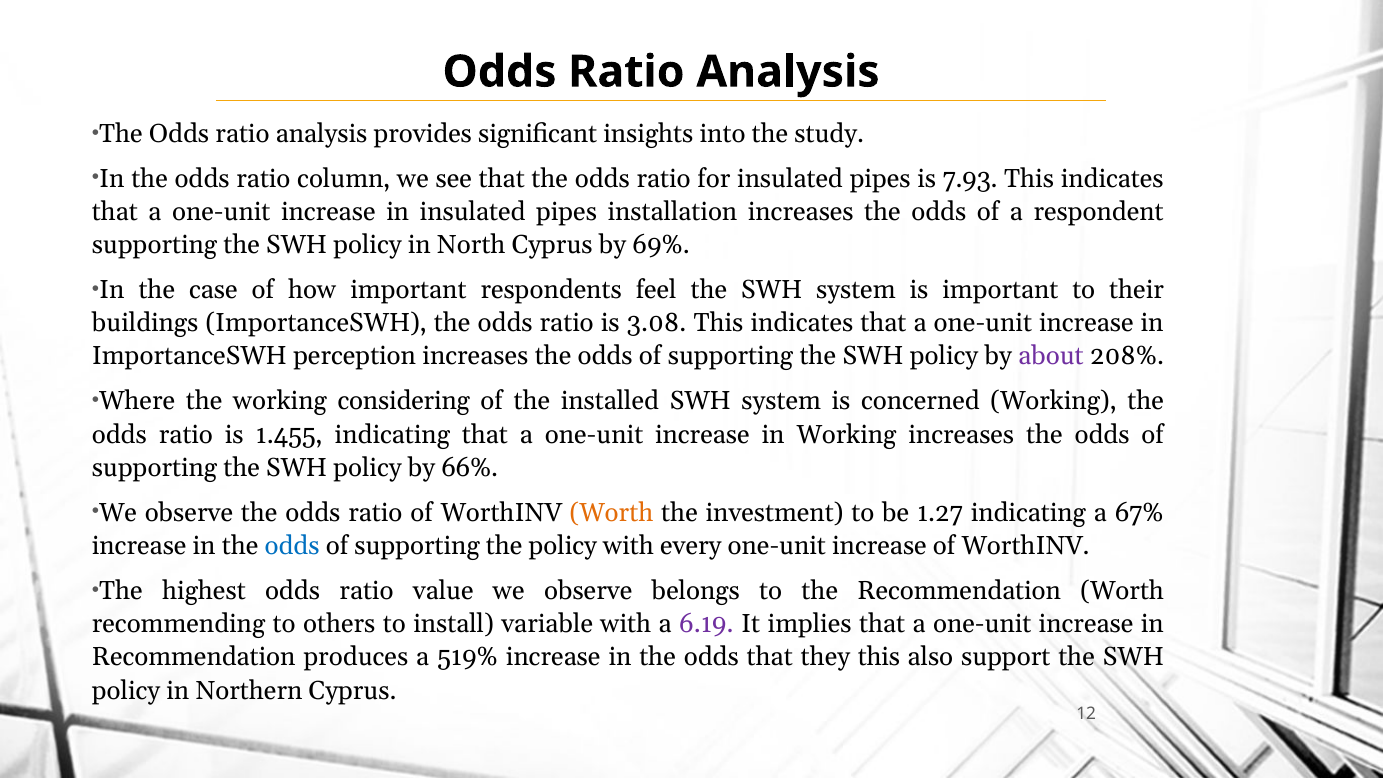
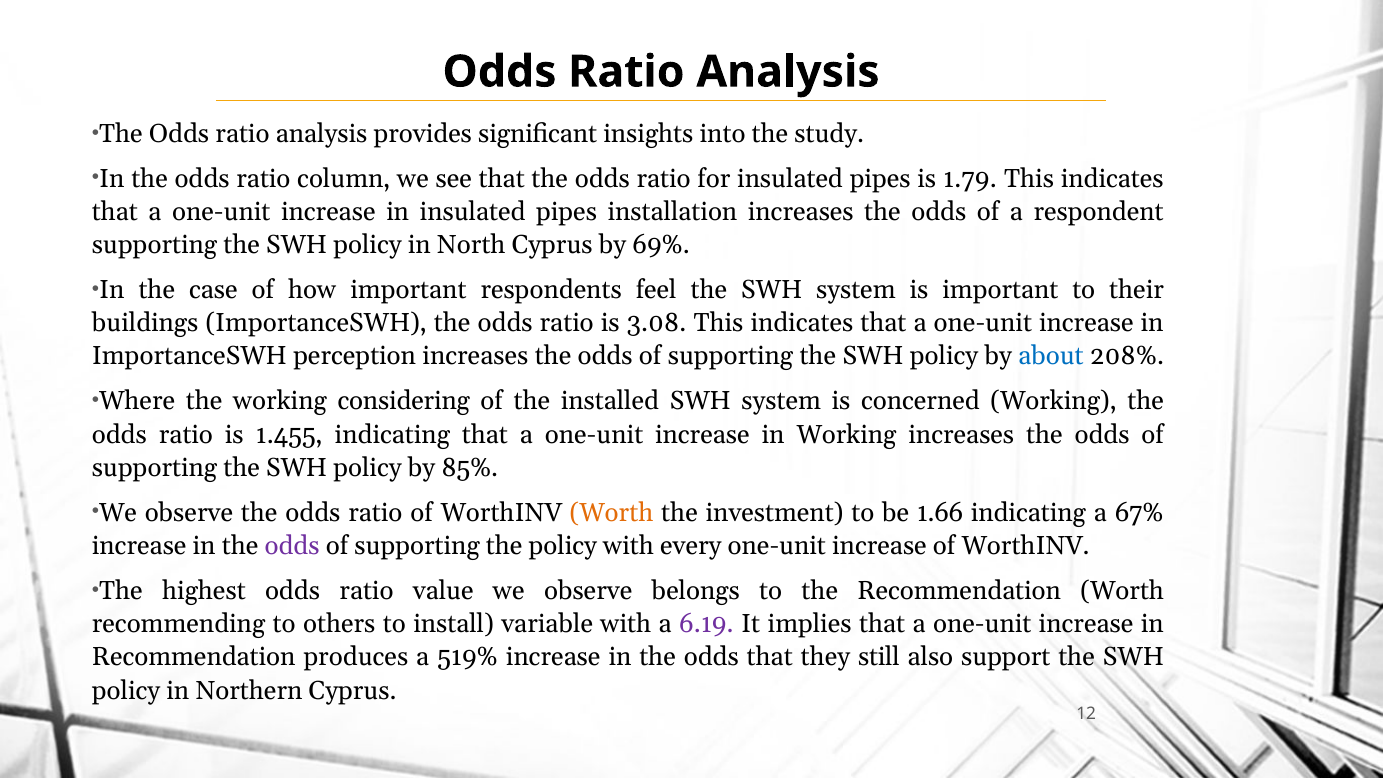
7.93: 7.93 -> 1.79
about colour: purple -> blue
66%: 66% -> 85%
1.27: 1.27 -> 1.66
odds at (292, 546) colour: blue -> purple
they this: this -> still
